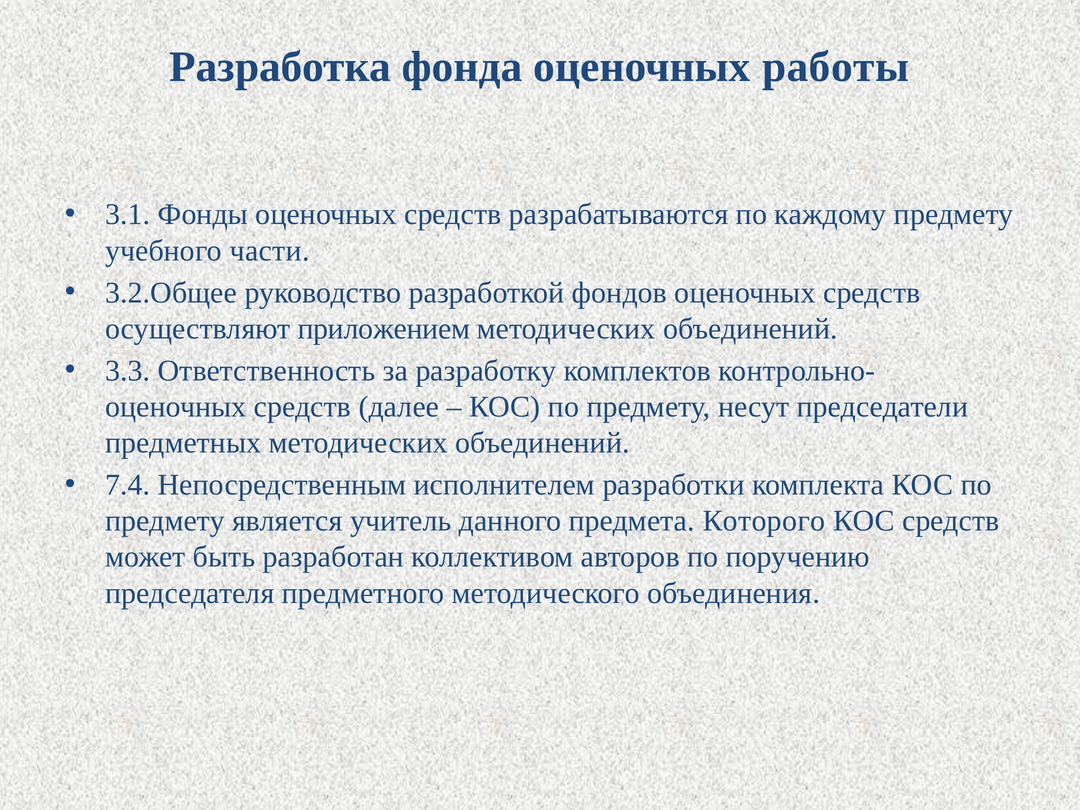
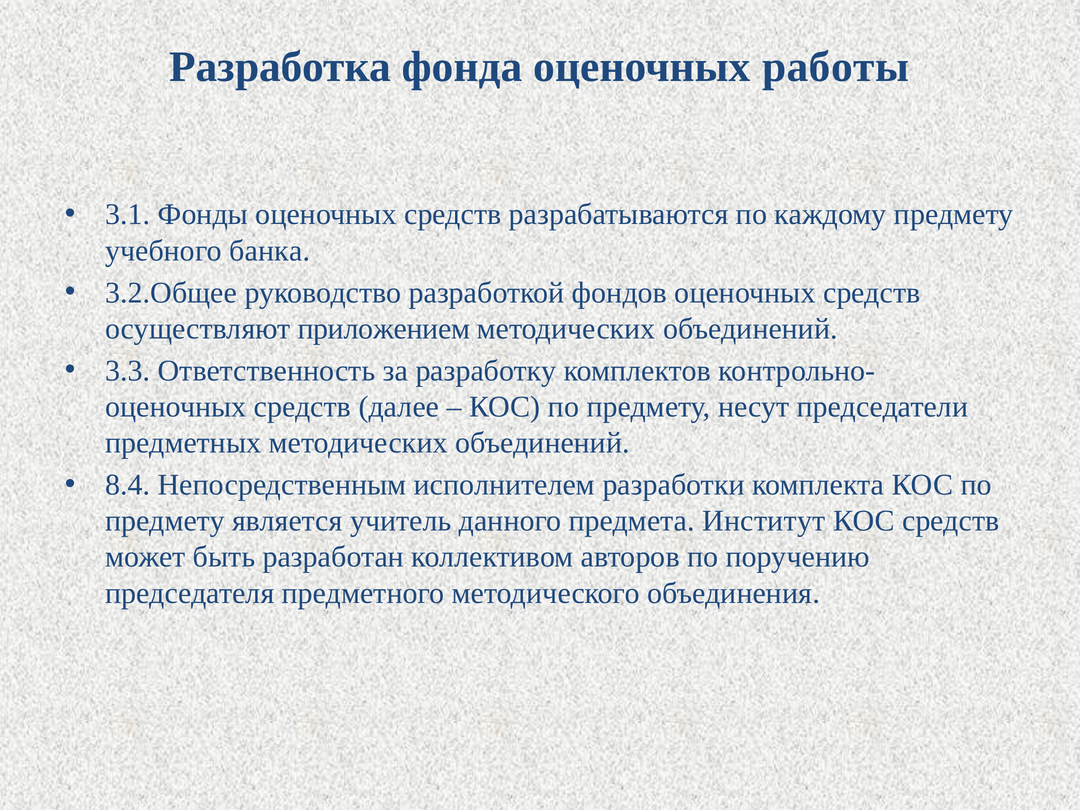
части: части -> банка
7.4: 7.4 -> 8.4
Которого: Которого -> Институт
